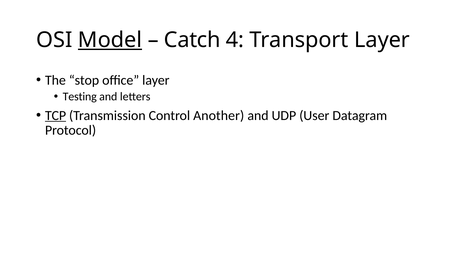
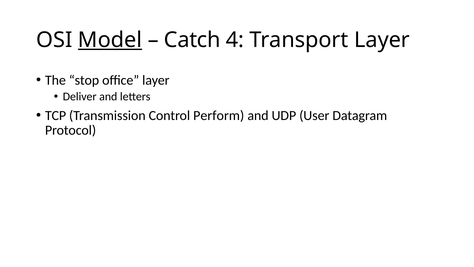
Testing: Testing -> Deliver
TCP underline: present -> none
Another: Another -> Perform
